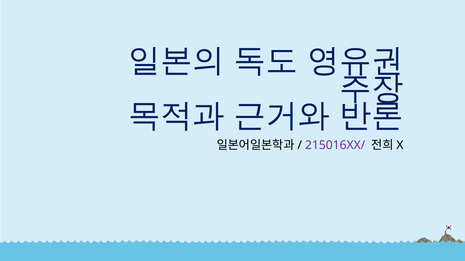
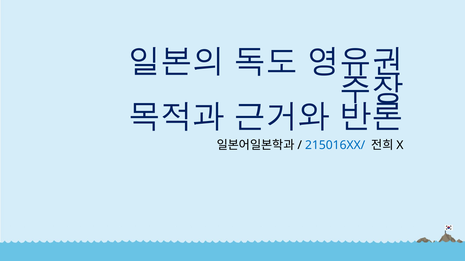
215016XX/ colour: purple -> blue
